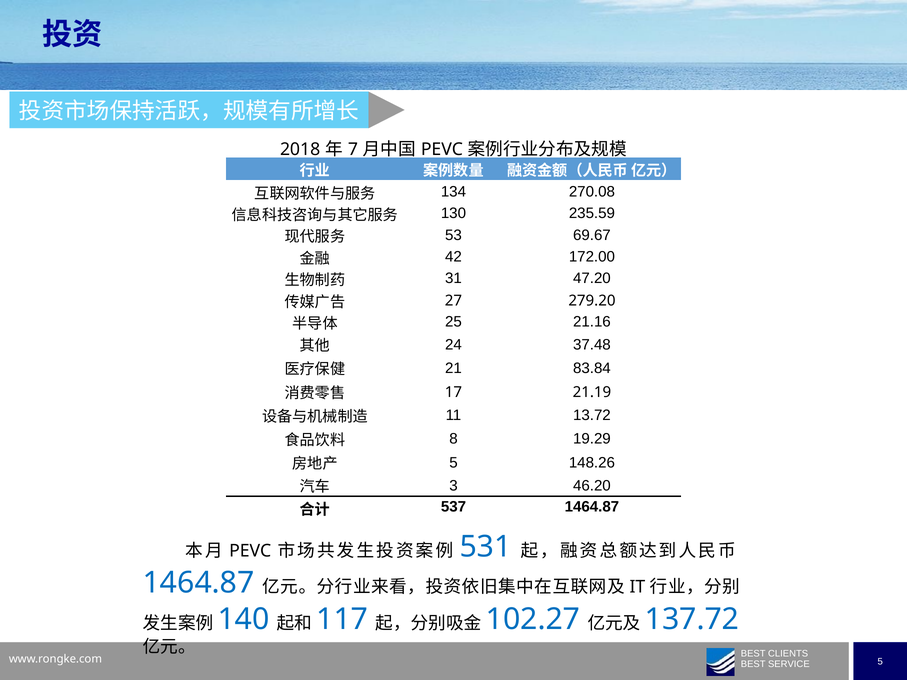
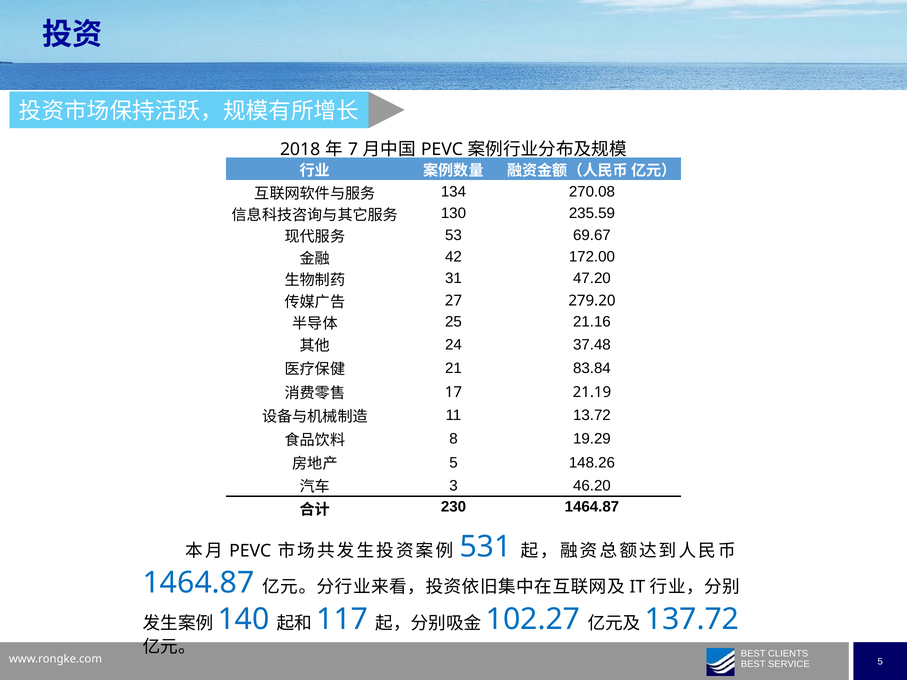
537: 537 -> 230
